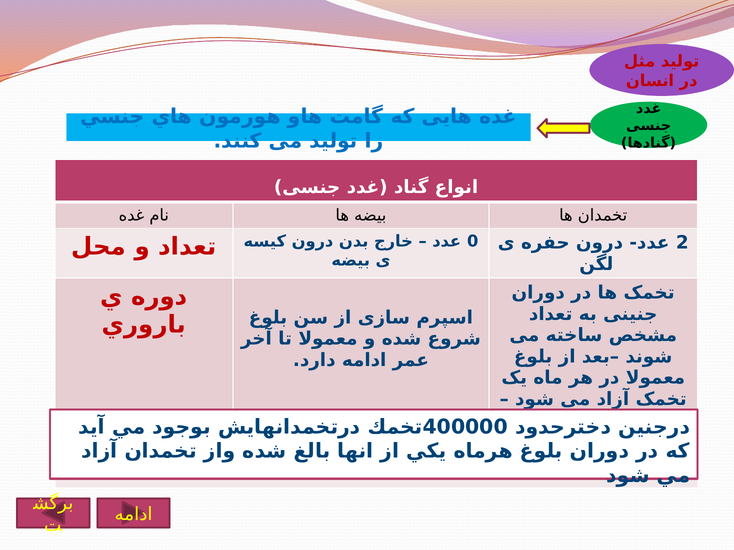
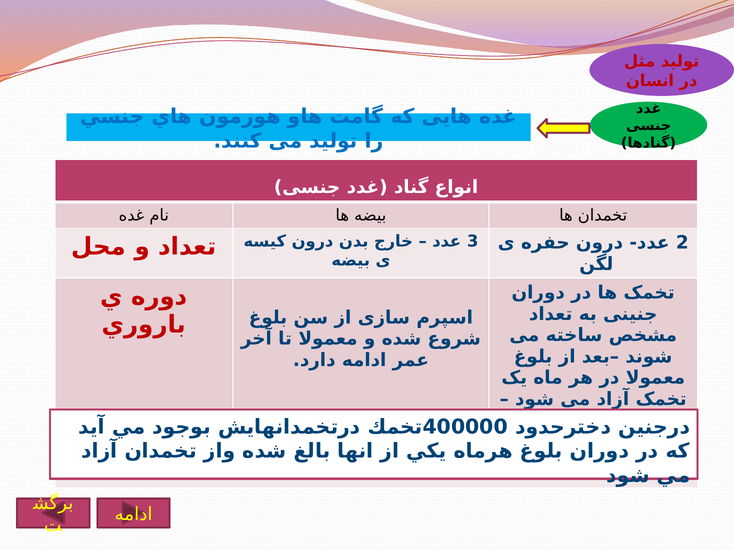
0: 0 -> 3
